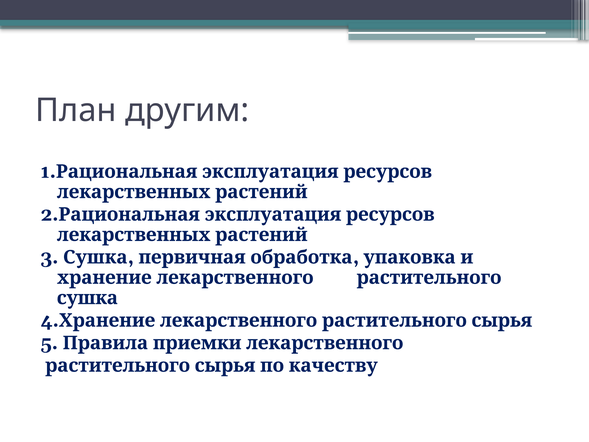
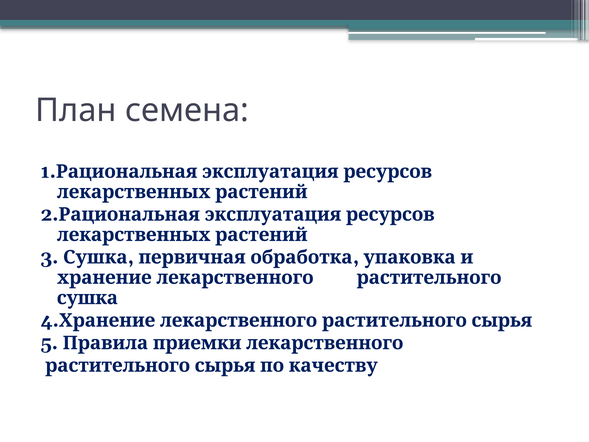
другим: другим -> семена
